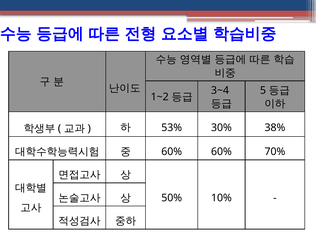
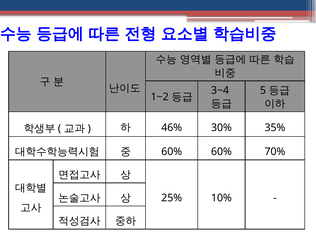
53%: 53% -> 46%
38%: 38% -> 35%
50%: 50% -> 25%
